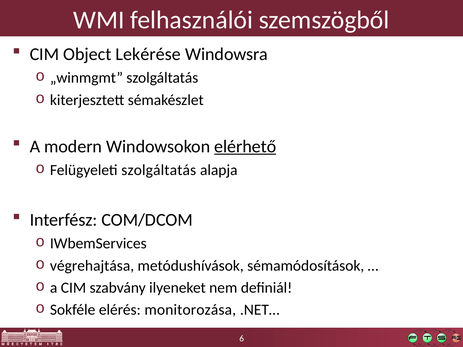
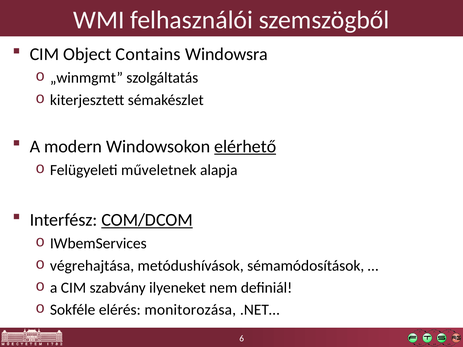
Lekérése: Lekérése -> Contains
Felügyeleti szolgáltatás: szolgáltatás -> műveletnek
COM/DCOM underline: none -> present
